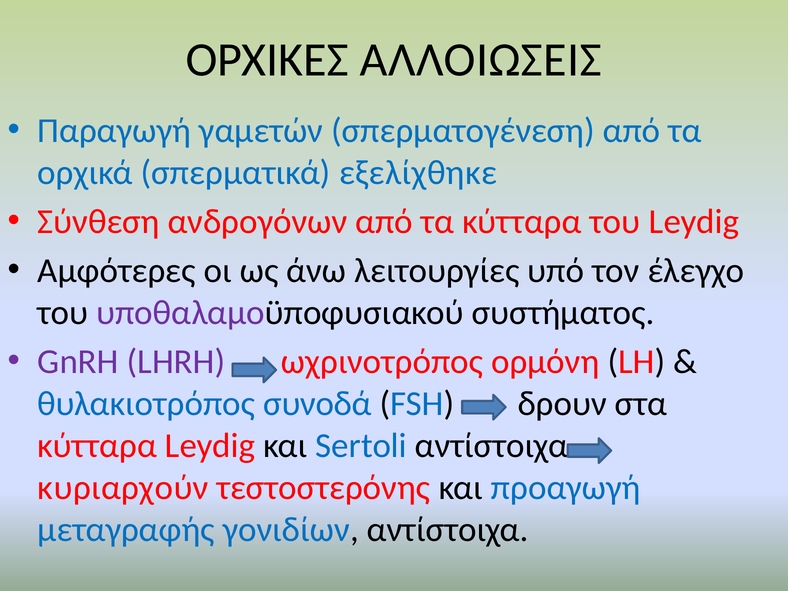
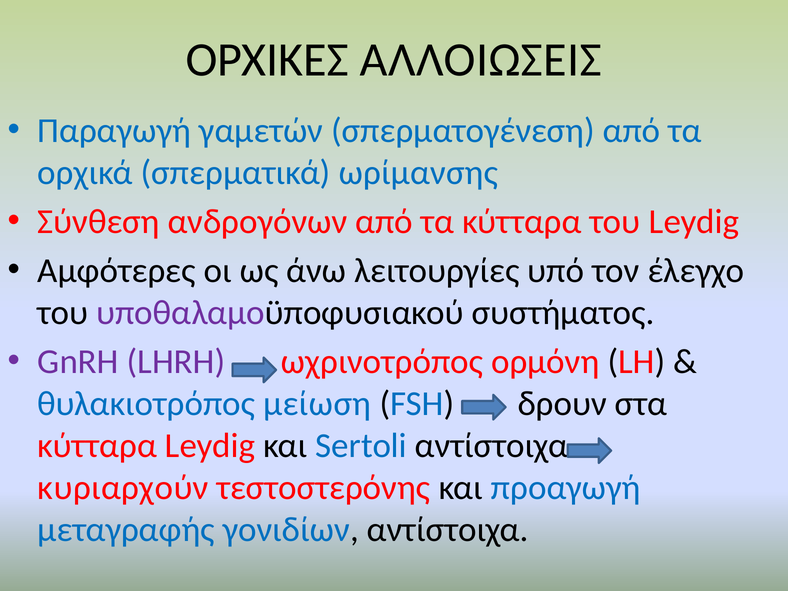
εξελίχθηκε: εξελίχθηκε -> ωρίμανσης
συνοδά: συνοδά -> μείωση
